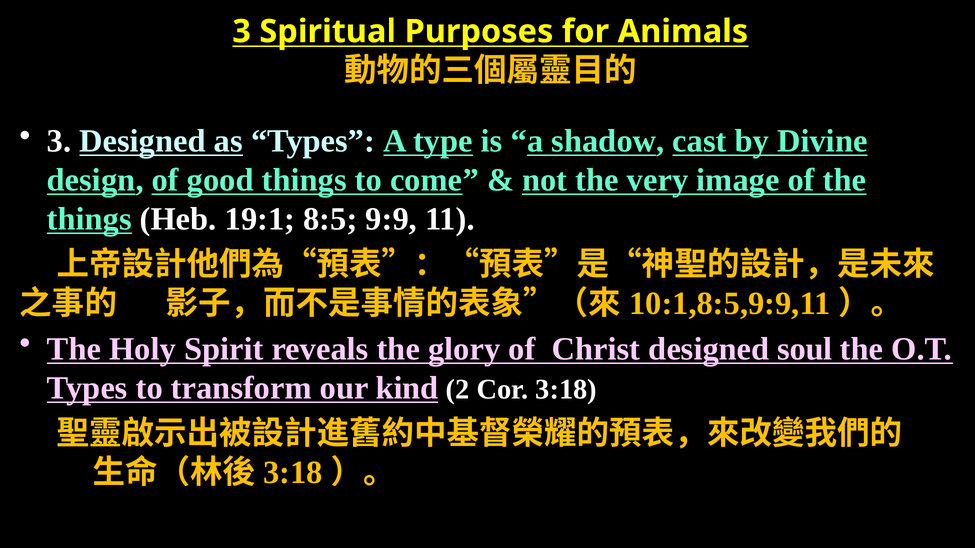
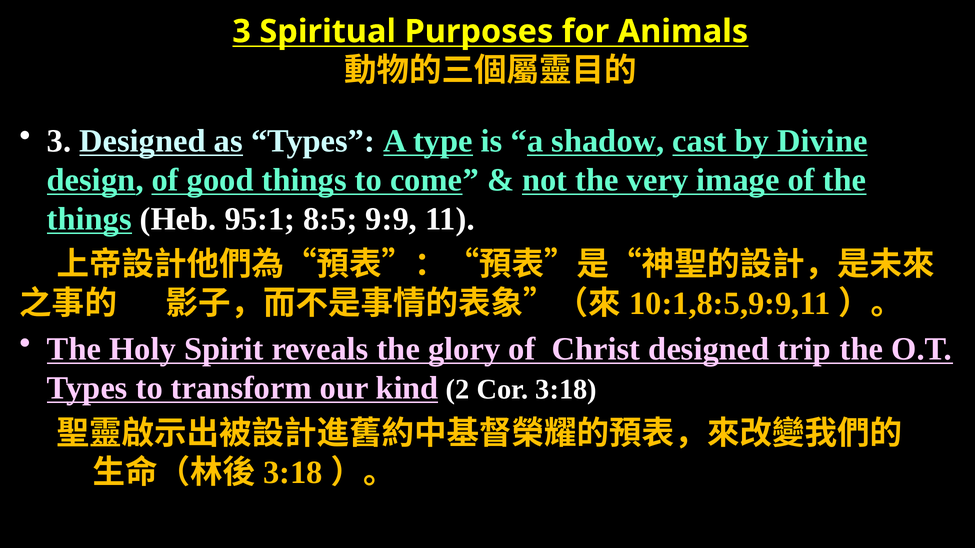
19:1: 19:1 -> 95:1
soul: soul -> trip
